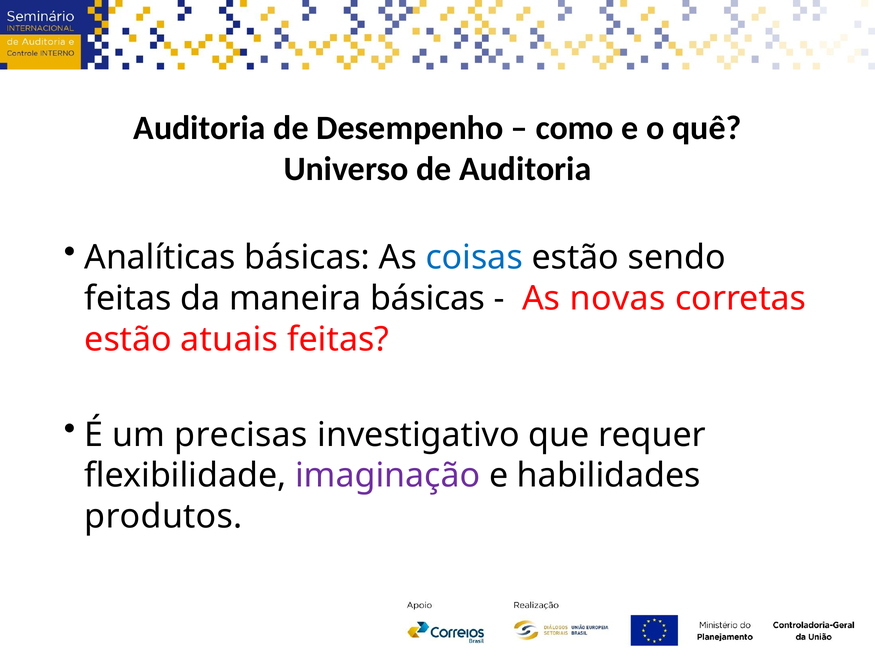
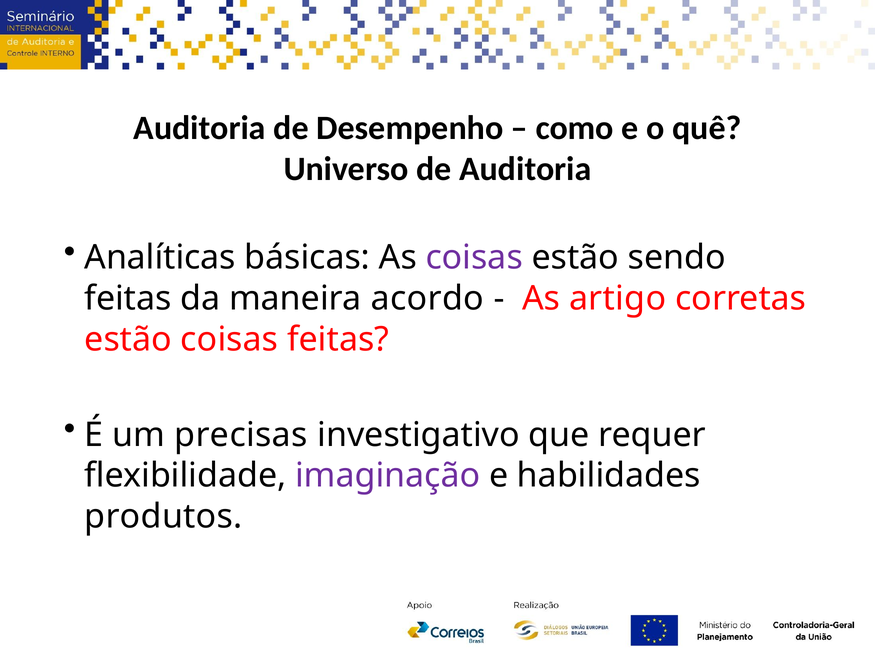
coisas at (474, 257) colour: blue -> purple
maneira básicas: básicas -> acordo
novas: novas -> artigo
estão atuais: atuais -> coisas
